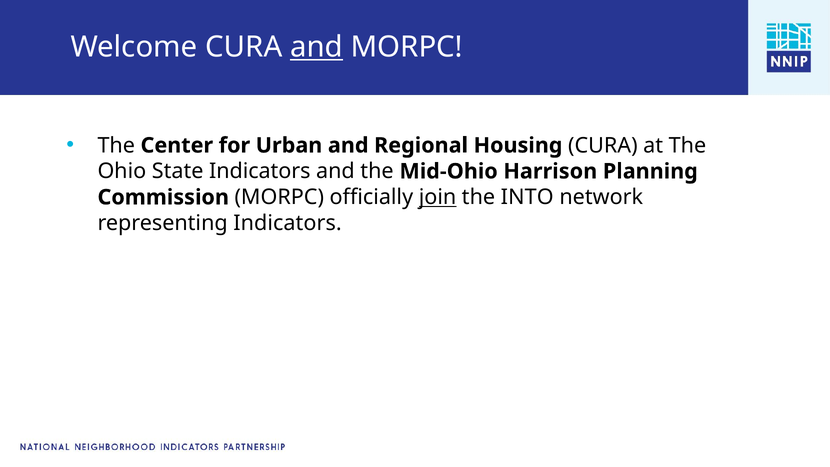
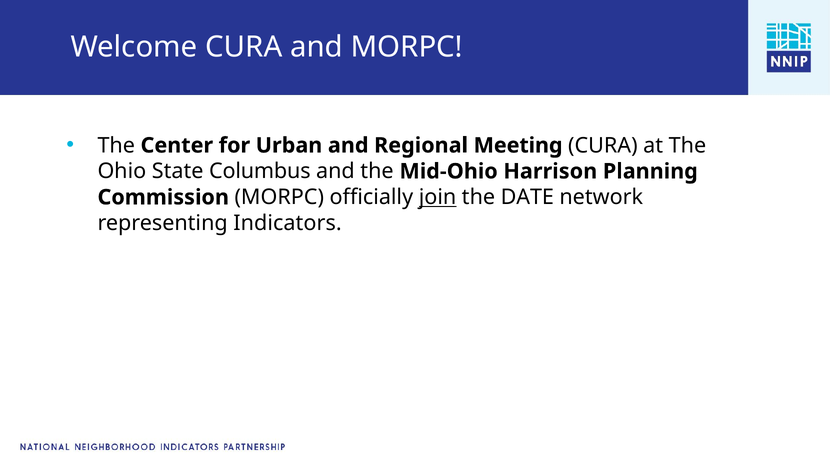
and at (317, 47) underline: present -> none
Housing: Housing -> Meeting
State Indicators: Indicators -> Columbus
INTO: INTO -> DATE
